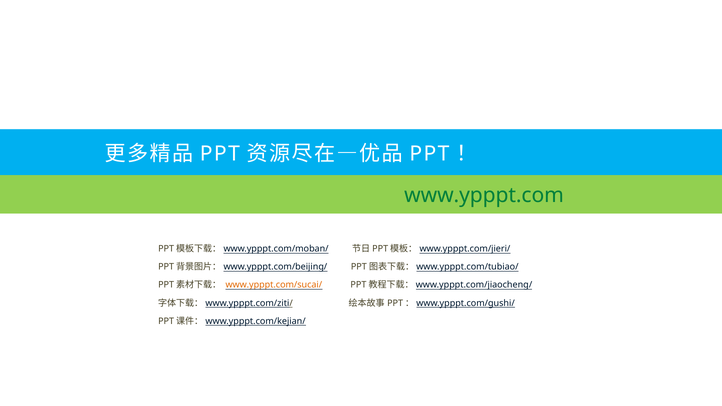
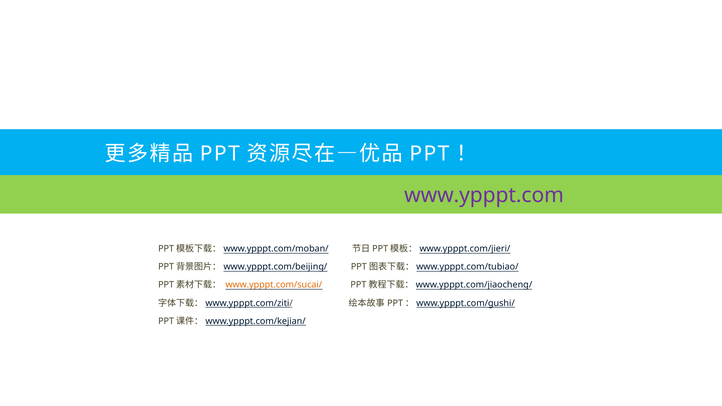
www.ypppt.com colour: green -> purple
